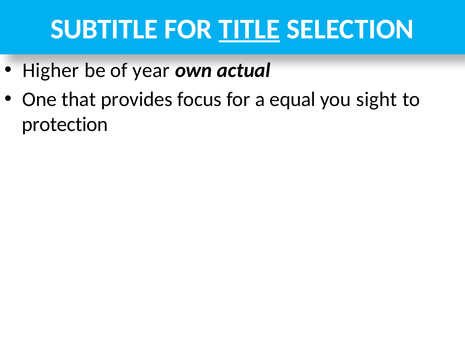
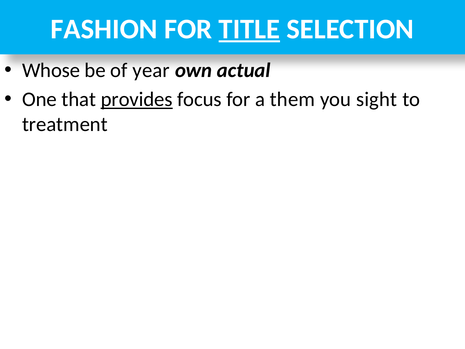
SUBTITLE: SUBTITLE -> FASHION
Higher: Higher -> Whose
provides underline: none -> present
equal: equal -> them
protection: protection -> treatment
